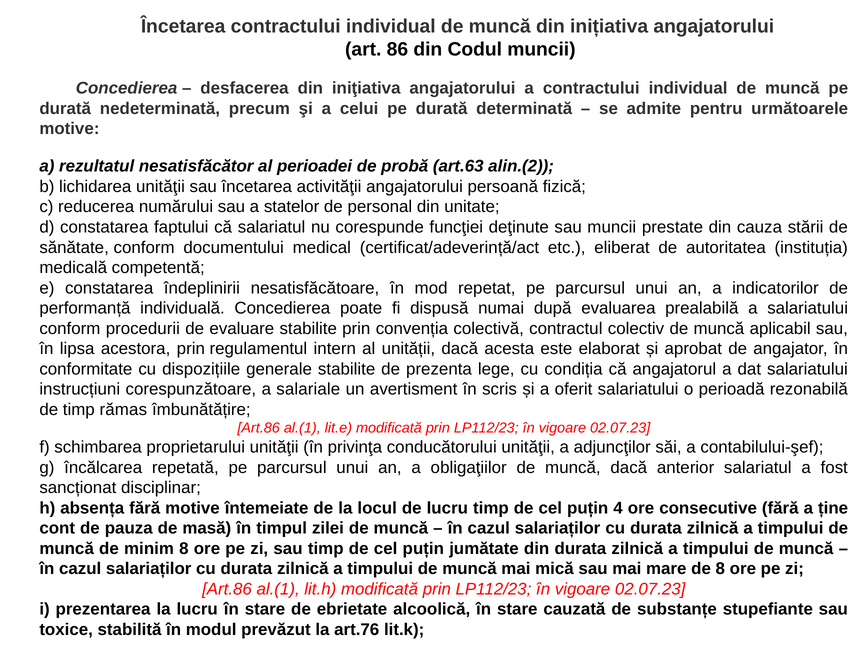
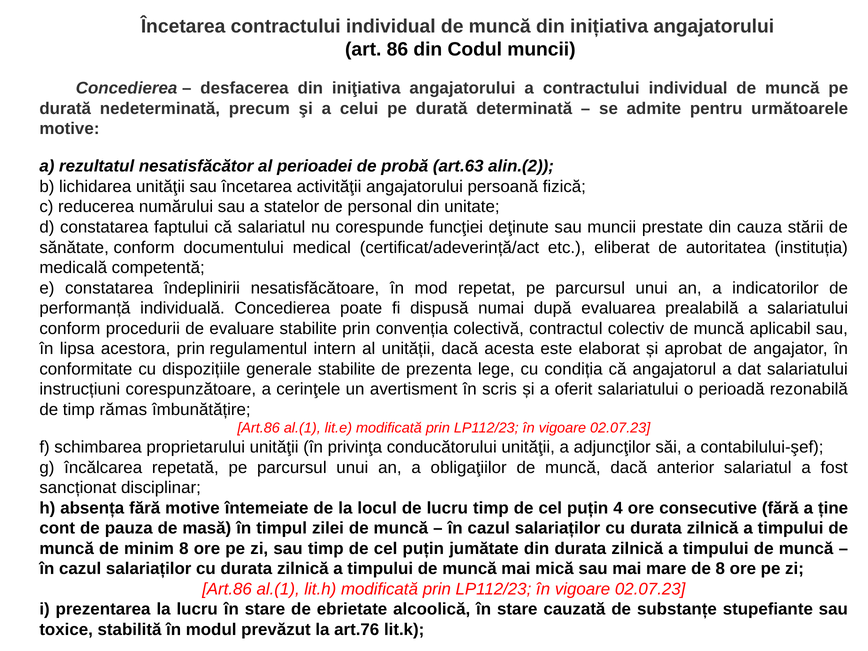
salariale: salariale -> cerinţele
